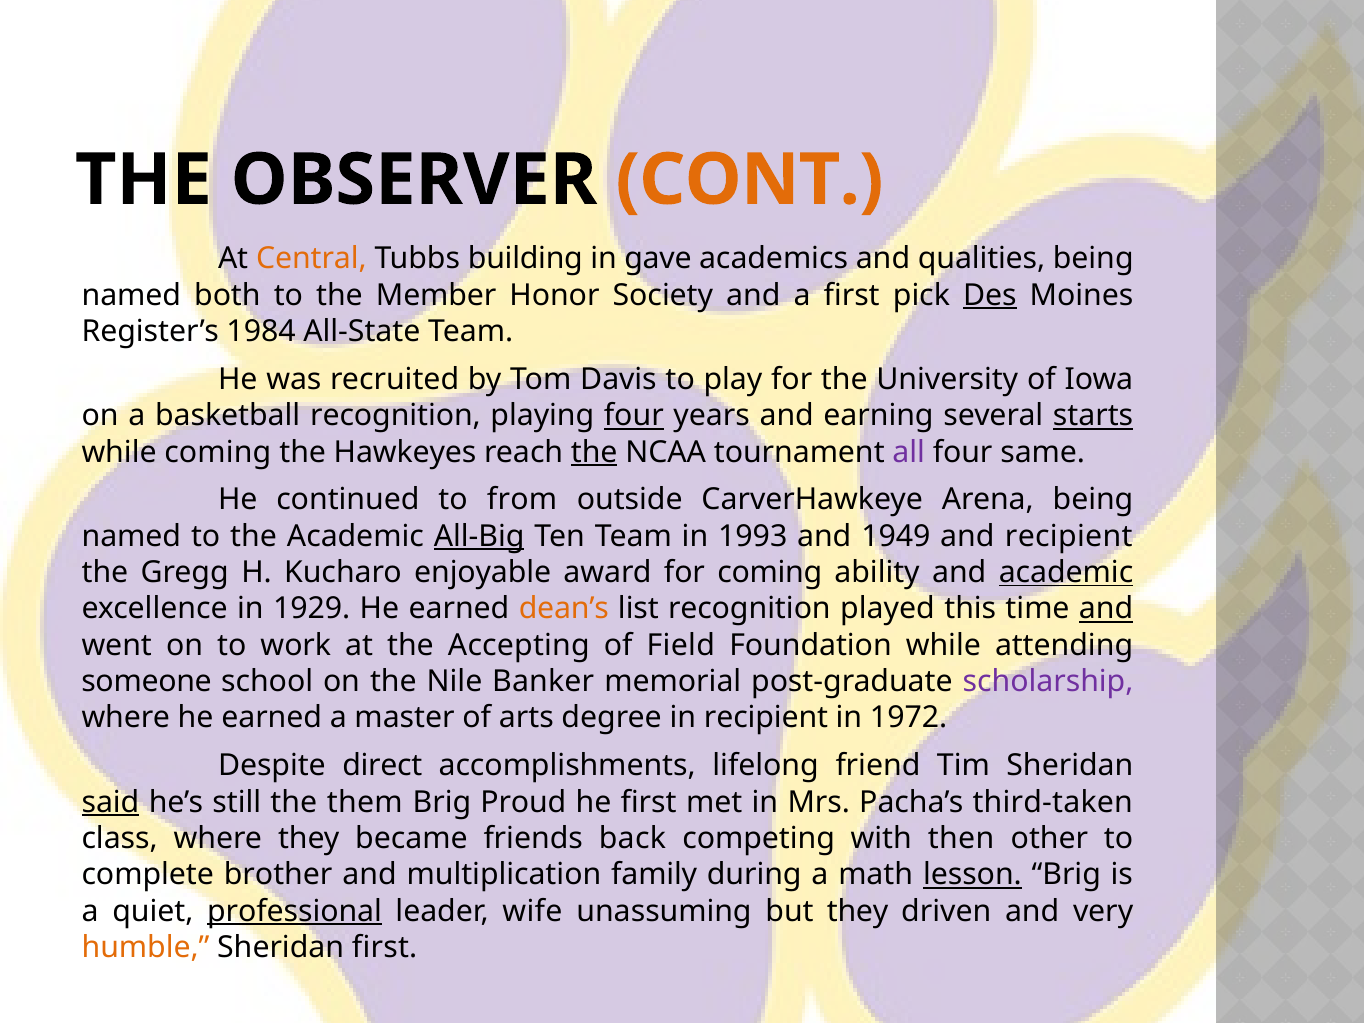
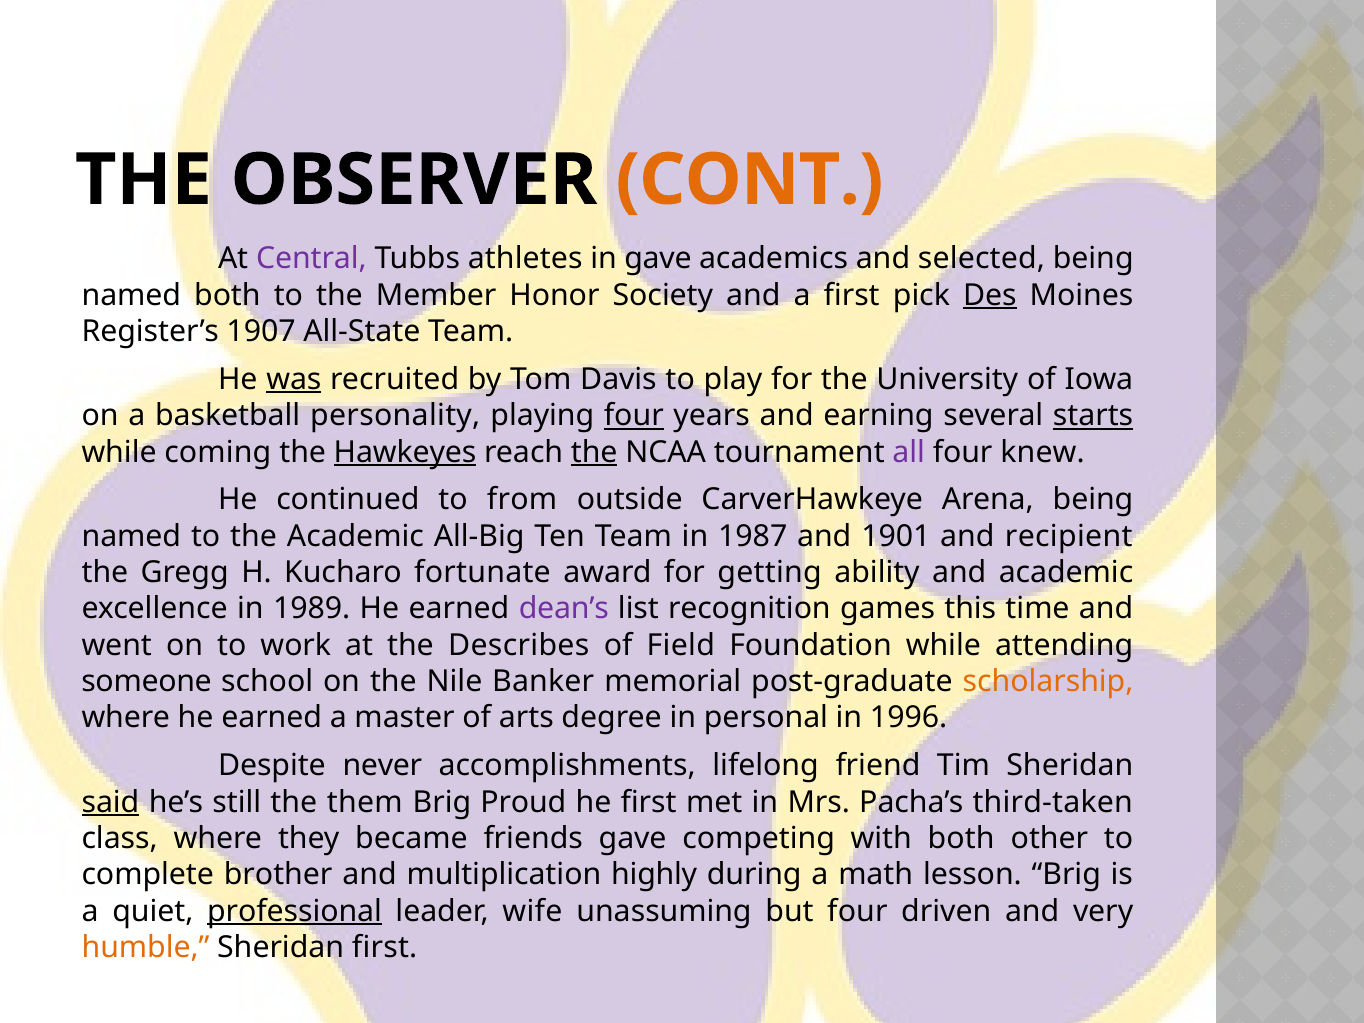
Central colour: orange -> purple
building: building -> athletes
qualities: qualities -> selected
1984: 1984 -> 1907
was underline: none -> present
basketball recognition: recognition -> personality
Hawkeyes underline: none -> present
same: same -> knew
All-Big underline: present -> none
1993: 1993 -> 1987
1949: 1949 -> 1901
enjoyable: enjoyable -> fortunate
for coming: coming -> getting
academic at (1066, 572) underline: present -> none
1929: 1929 -> 1989
dean’s colour: orange -> purple
played: played -> games
and at (1106, 609) underline: present -> none
Accepting: Accepting -> Describes
scholarship colour: purple -> orange
in recipient: recipient -> personal
1972: 1972 -> 1996
direct: direct -> never
friends back: back -> gave
with then: then -> both
family: family -> highly
lesson underline: present -> none
but they: they -> four
